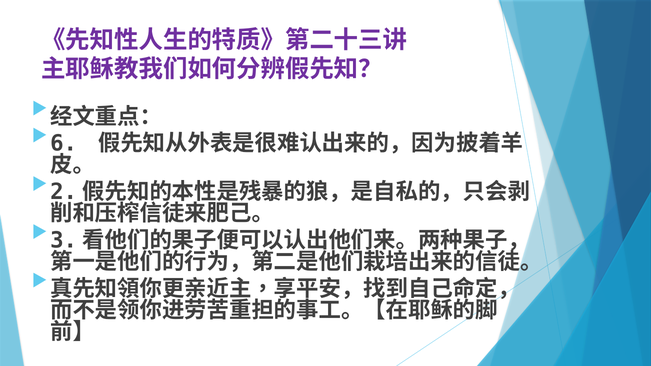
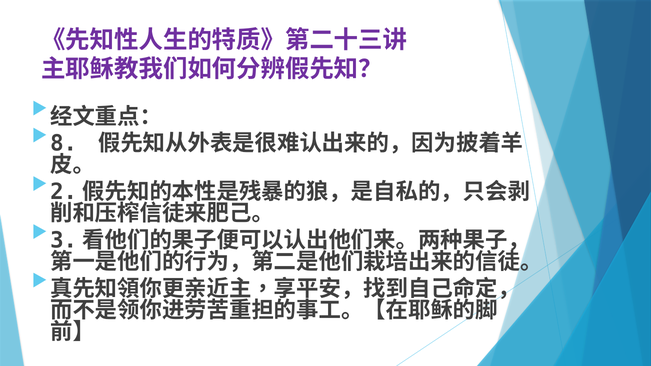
6: 6 -> 8
